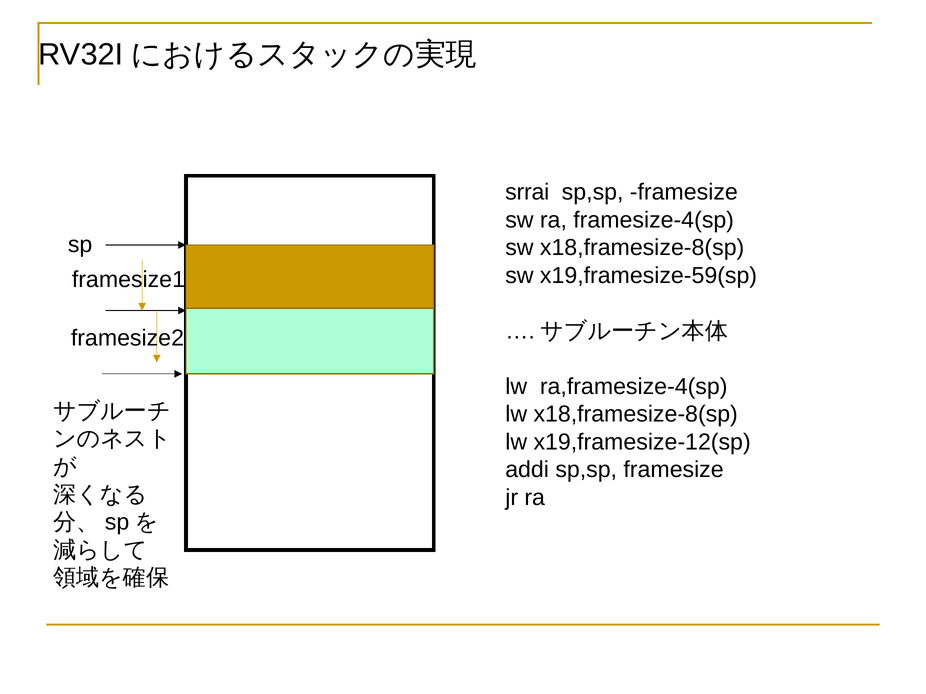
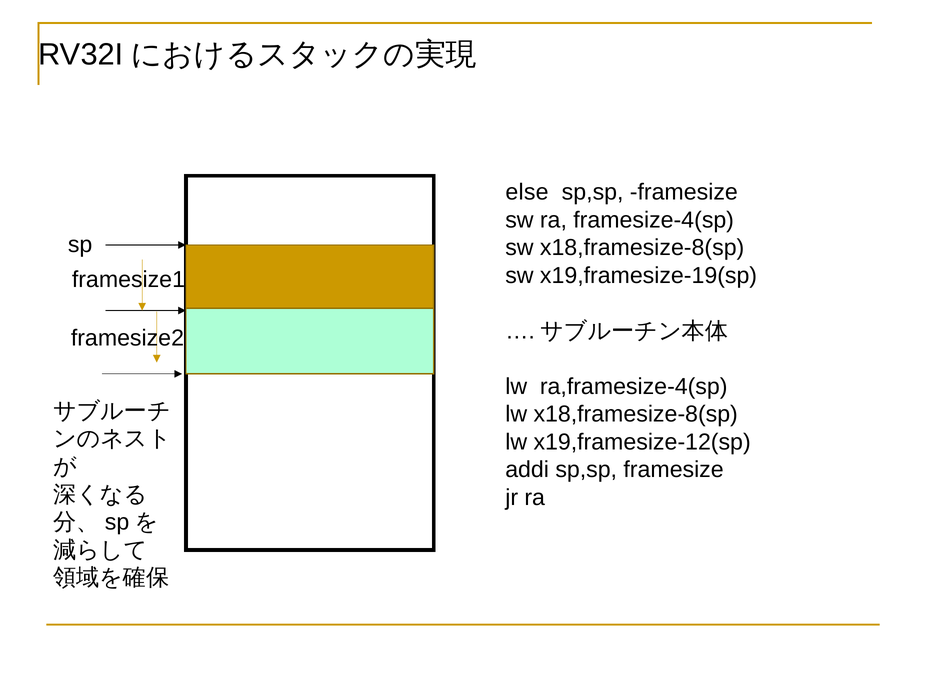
srrai: srrai -> else
x19,framesize-59(sp: x19,framesize-59(sp -> x19,framesize-19(sp
